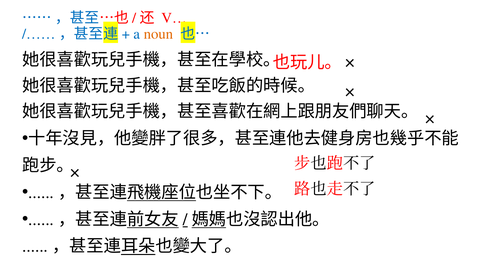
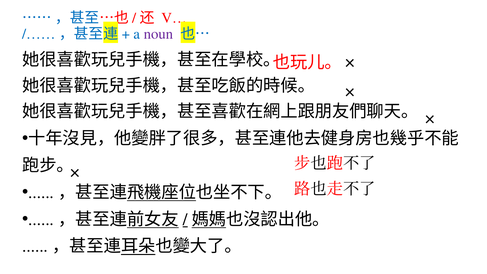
noun colour: orange -> purple
